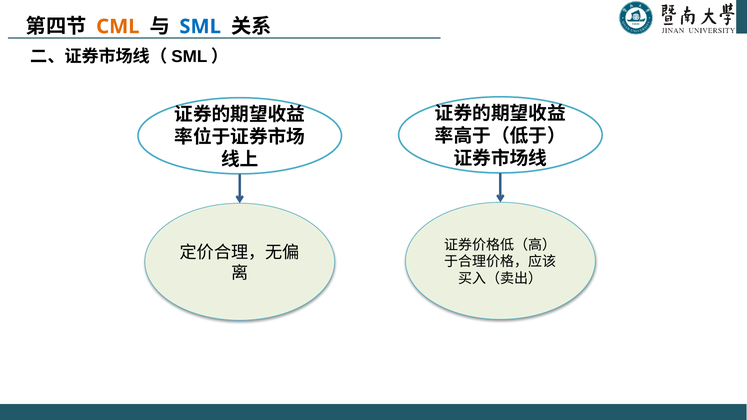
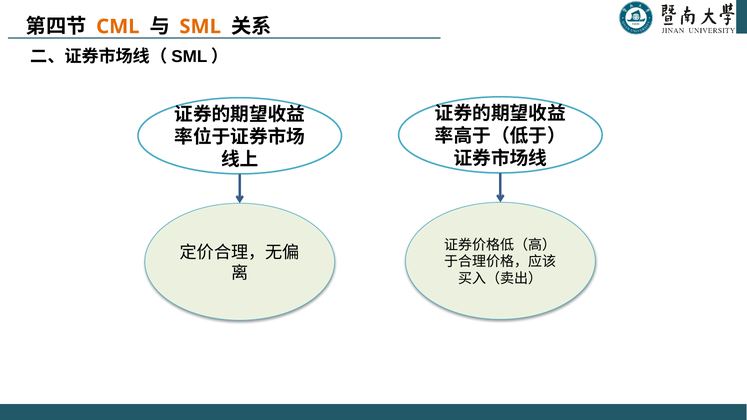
SML colour: blue -> orange
